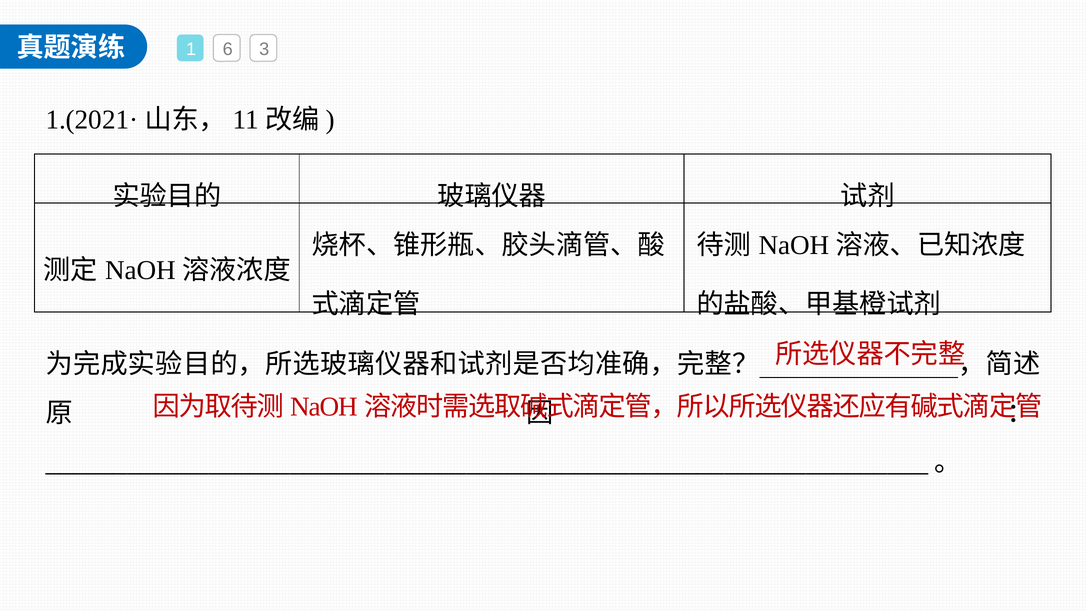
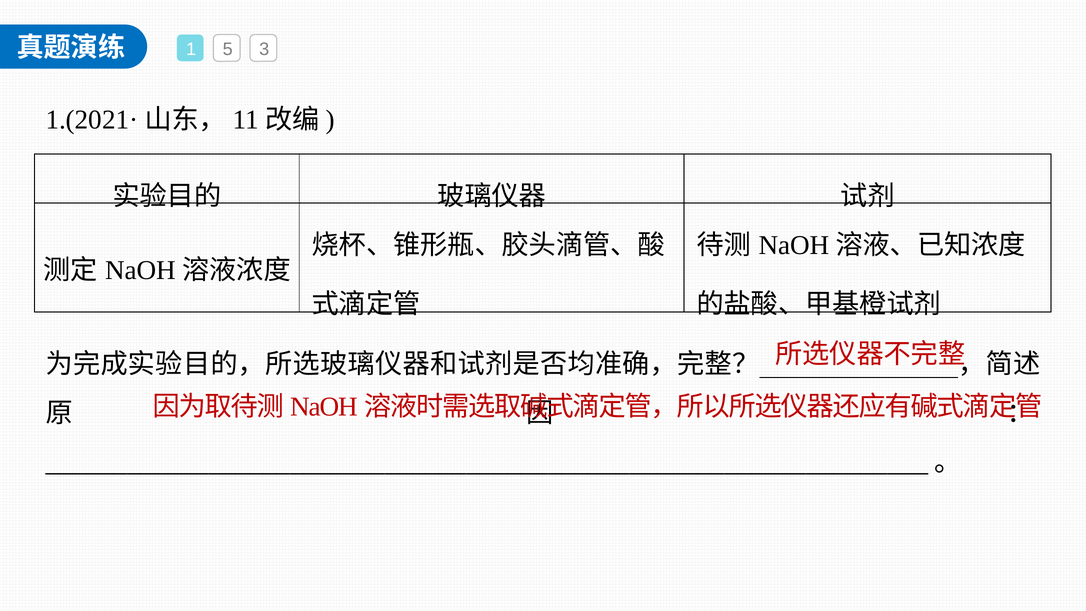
6: 6 -> 5
